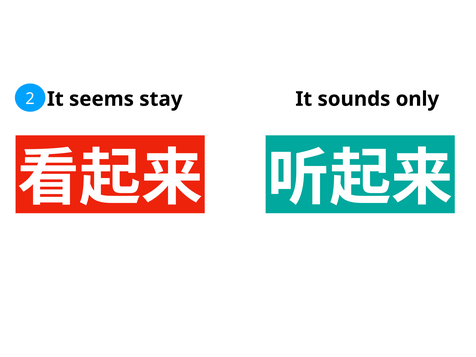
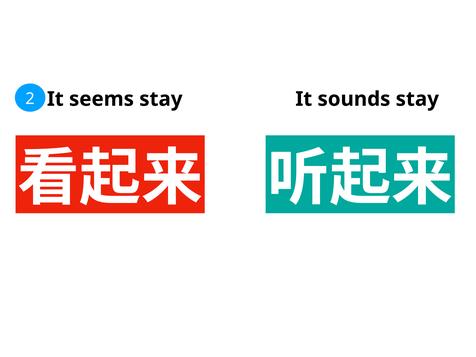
sounds only: only -> stay
